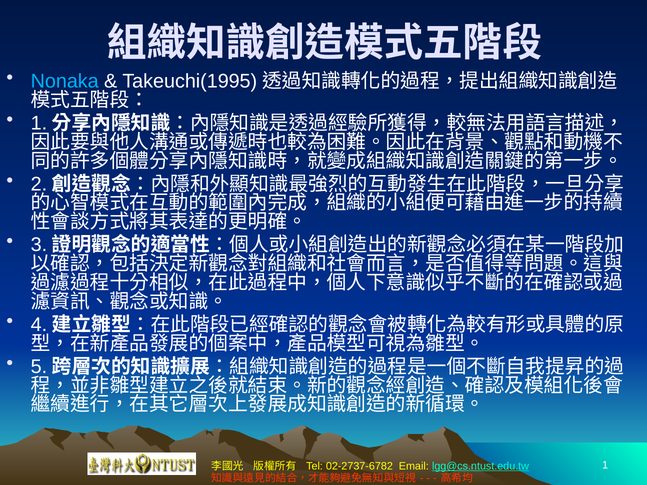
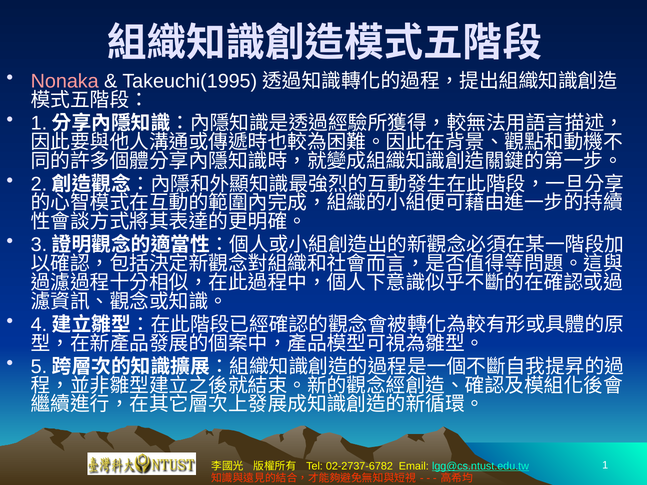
Nonaka colour: light blue -> pink
